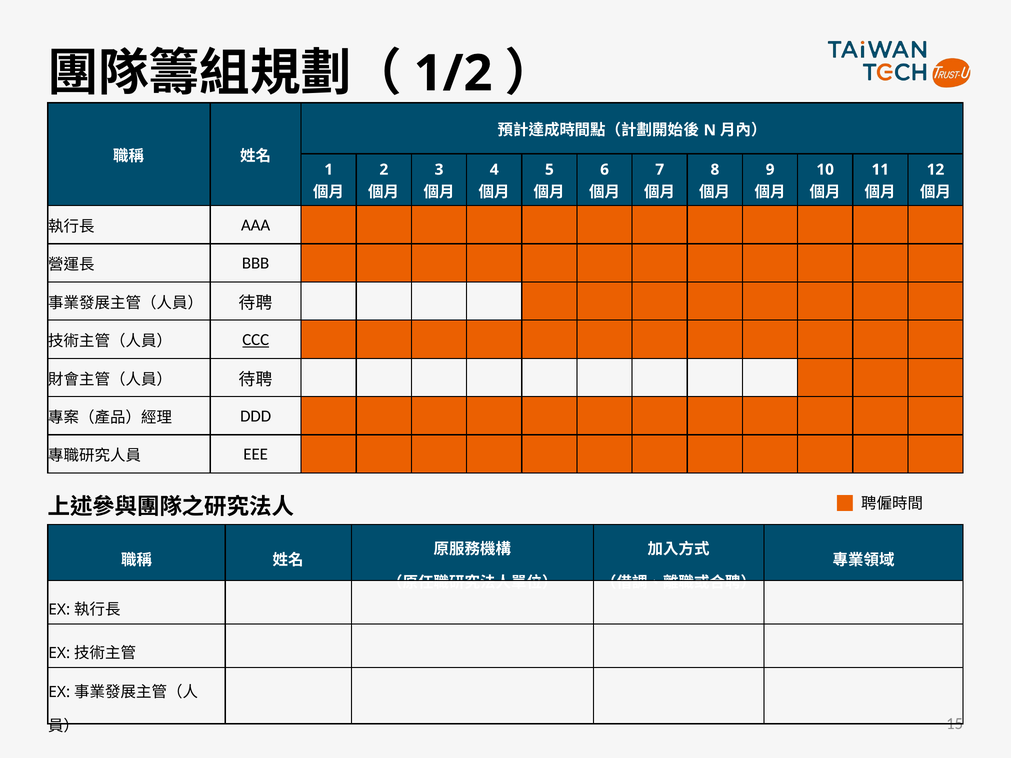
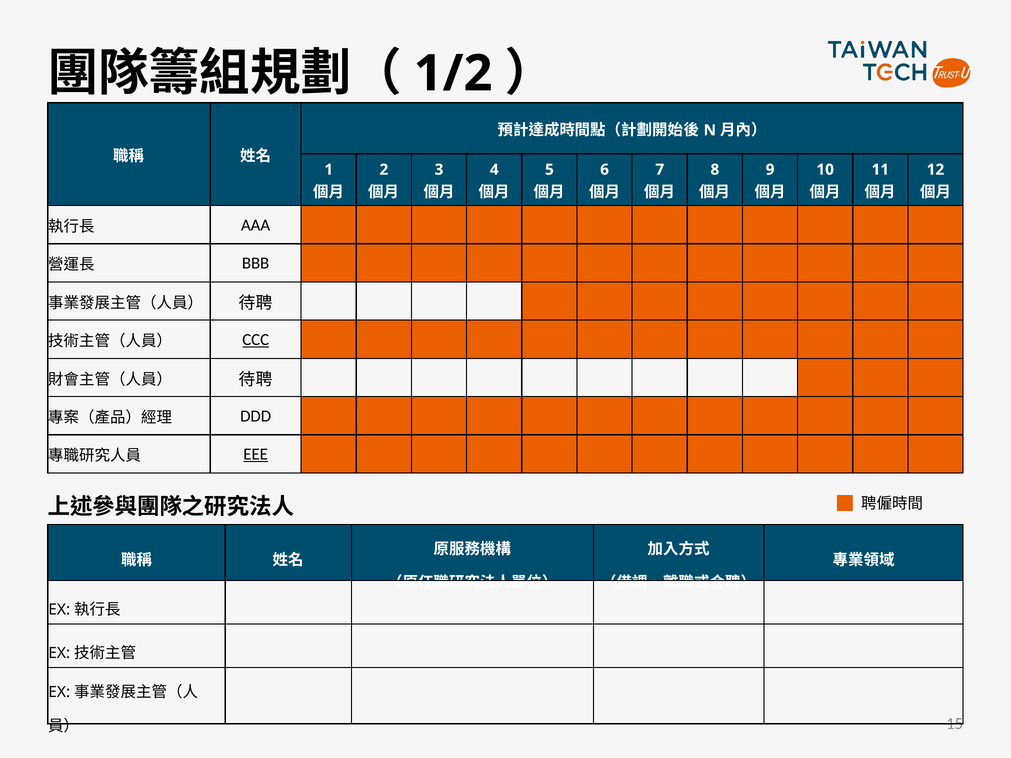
EEE underline: none -> present
